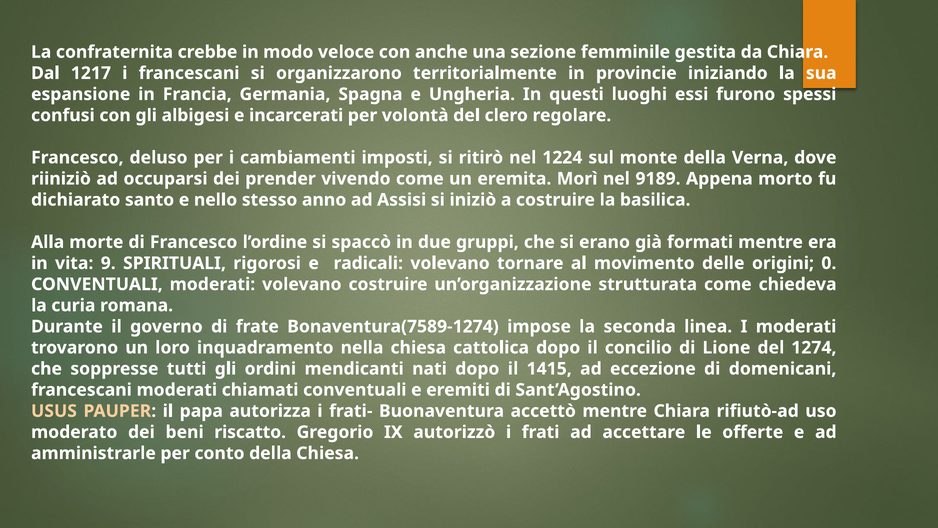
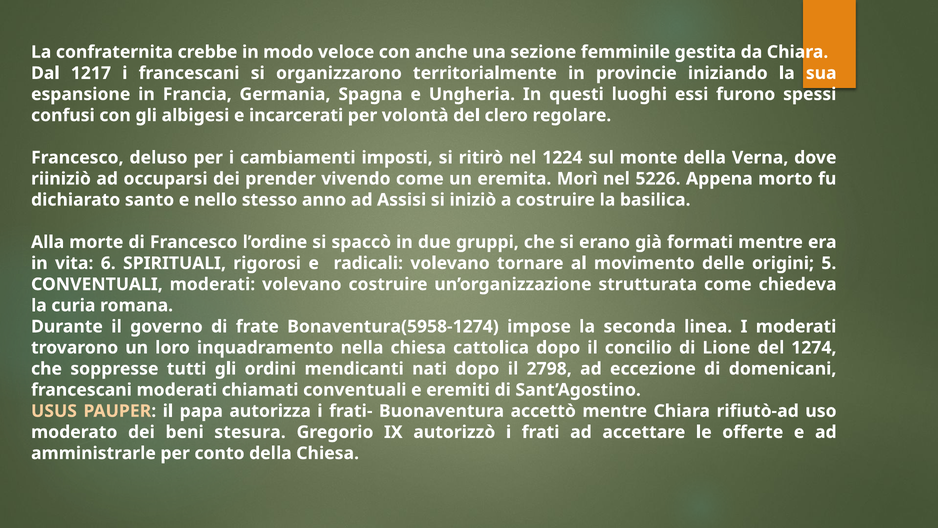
9189: 9189 -> 5226
9: 9 -> 6
0: 0 -> 5
Bonaventura(7589-1274: Bonaventura(7589-1274 -> Bonaventura(5958-1274
1415: 1415 -> 2798
riscatto: riscatto -> stesura
